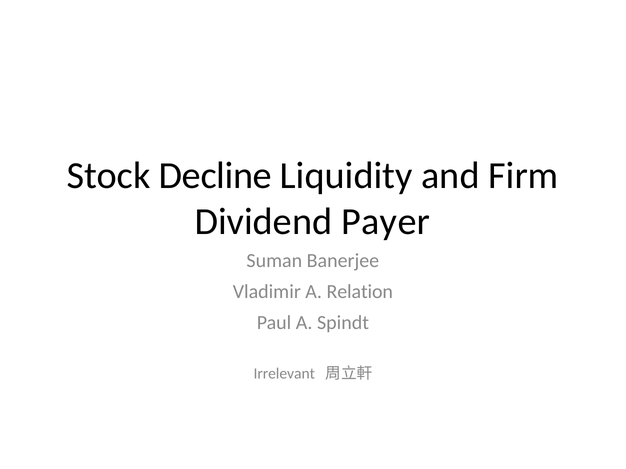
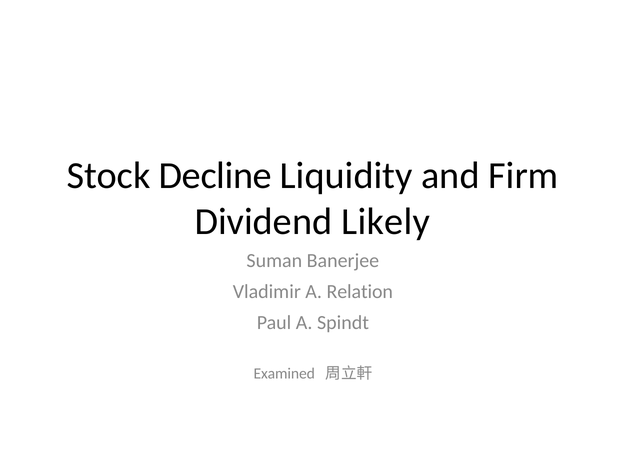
Payer: Payer -> Likely
Irrelevant: Irrelevant -> Examined
